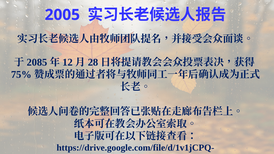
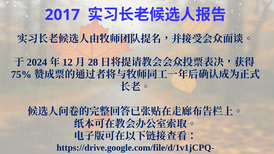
2005: 2005 -> 2017
2085: 2085 -> 2024
